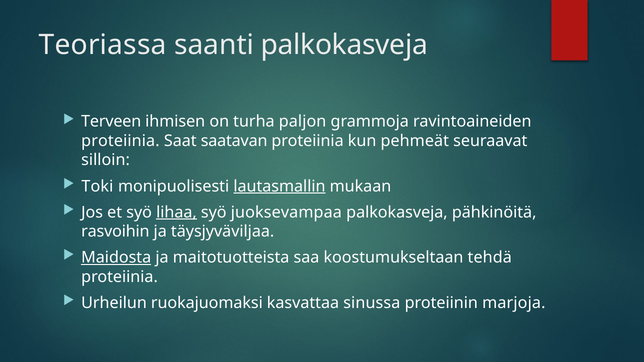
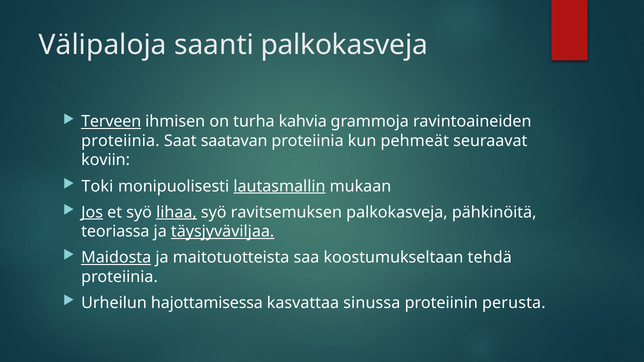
Teoriassa: Teoriassa -> Välipaloja
Terveen underline: none -> present
paljon: paljon -> kahvia
silloin: silloin -> koviin
Jos underline: none -> present
juoksevampaa: juoksevampaa -> ravitsemuksen
rasvoihin: rasvoihin -> teoriassa
täysjyväviljaa underline: none -> present
ruokajuomaksi: ruokajuomaksi -> hajottamisessa
marjoja: marjoja -> perusta
